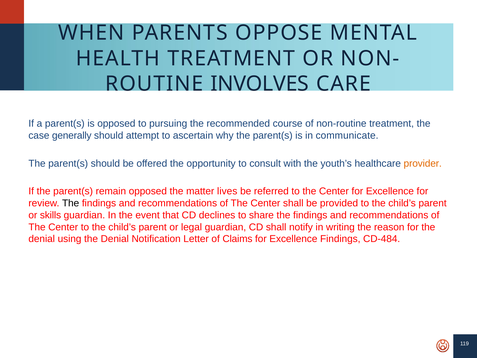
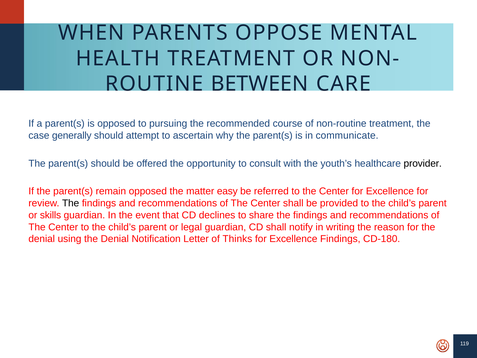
INVOLVES: INVOLVES -> BETWEEN
provider colour: orange -> black
lives: lives -> easy
Claims: Claims -> Thinks
CD-484: CD-484 -> CD-180
